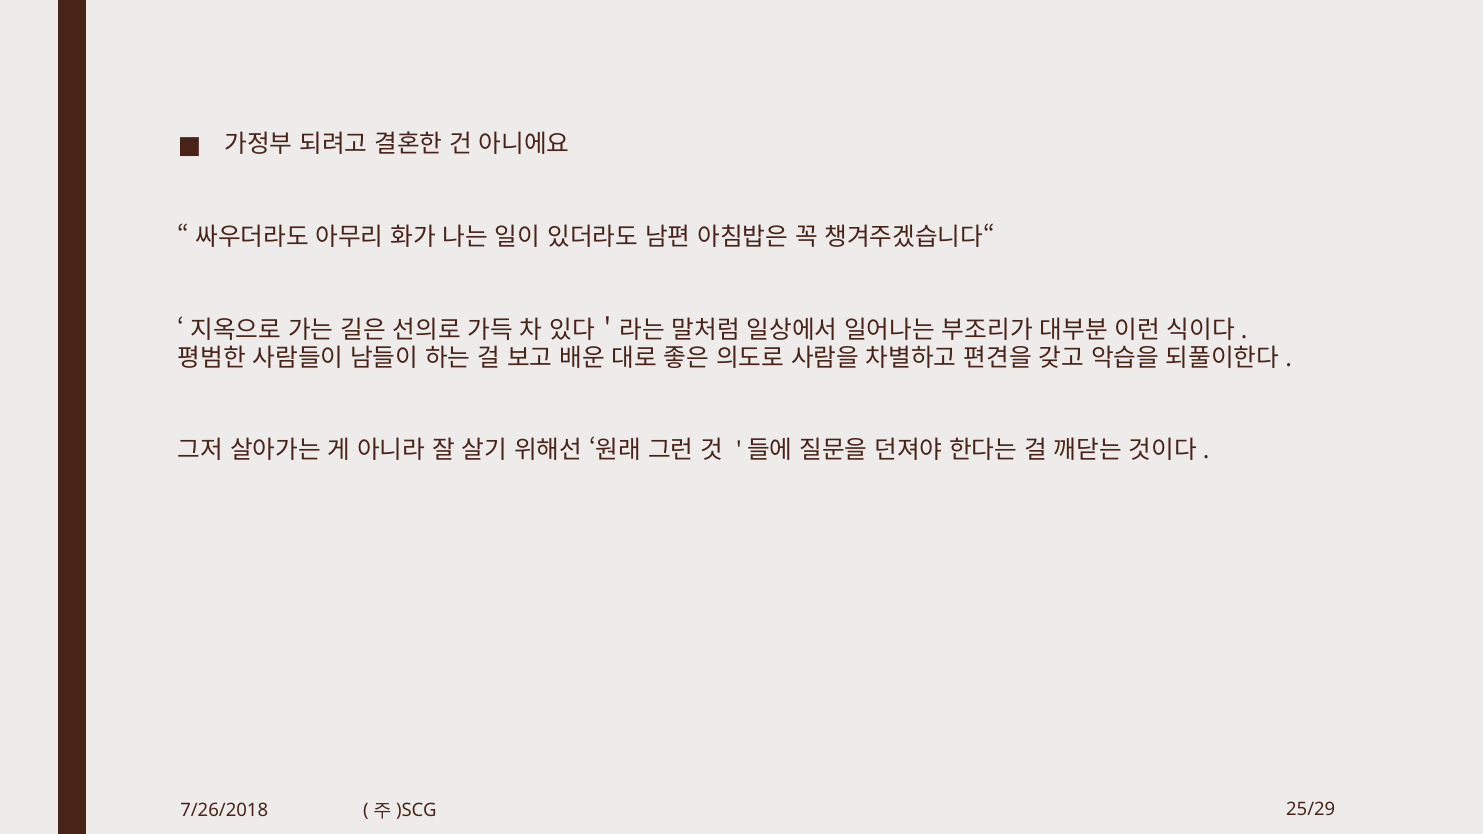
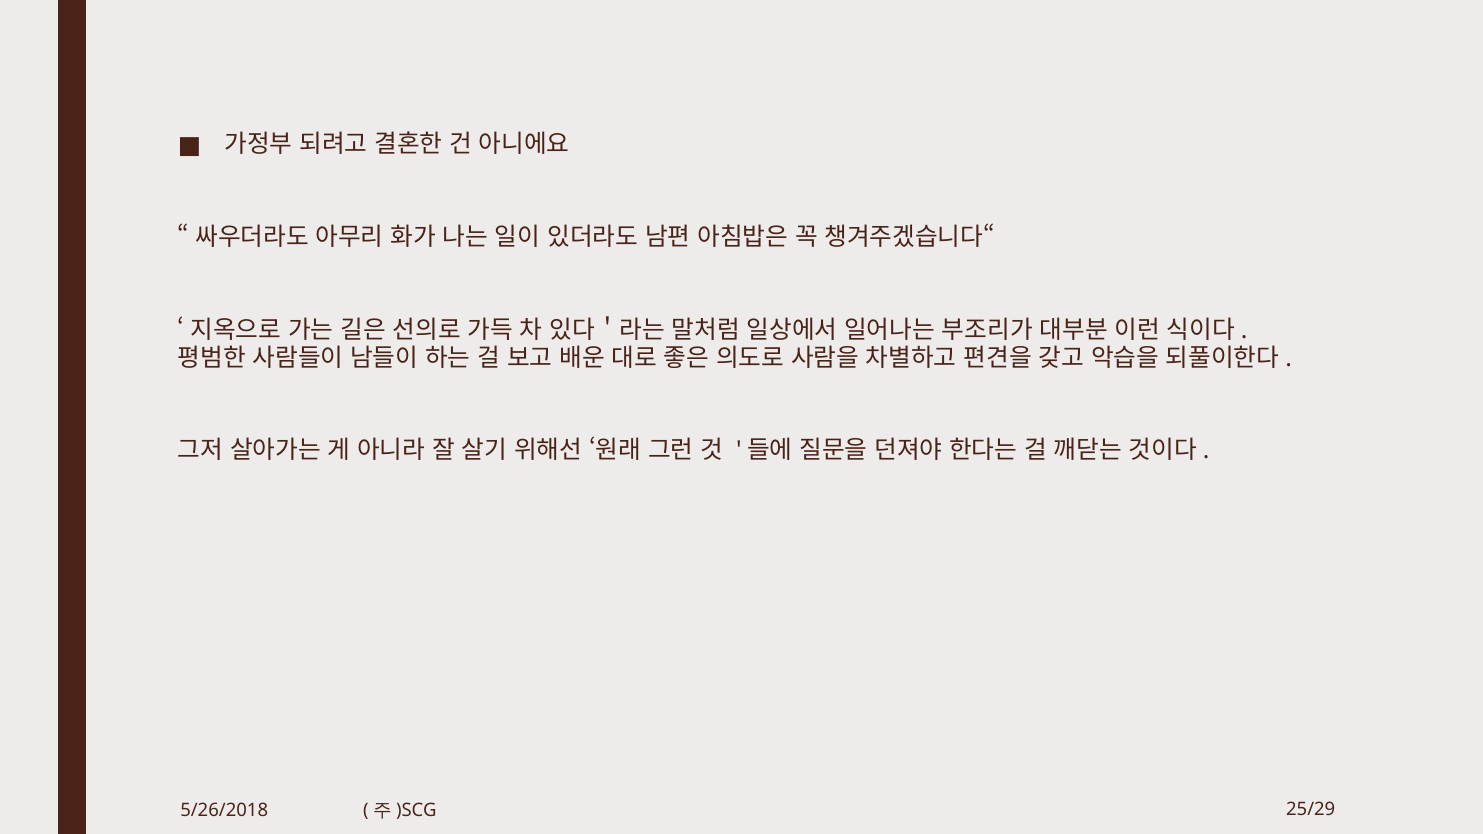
7/26/2018: 7/26/2018 -> 5/26/2018
